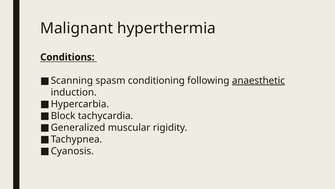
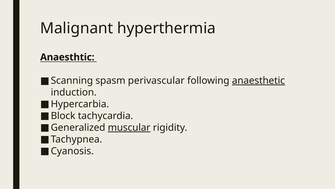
Conditions: Conditions -> Anaesthtic
conditioning: conditioning -> perivascular
muscular underline: none -> present
